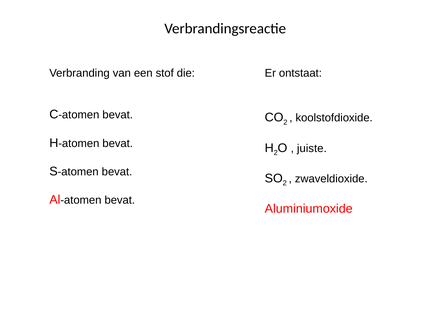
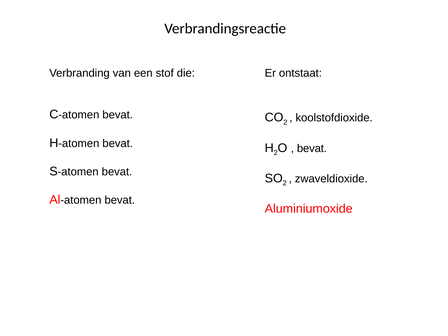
juiste at (312, 148): juiste -> bevat
